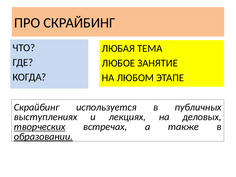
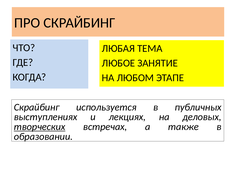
образовании underline: present -> none
